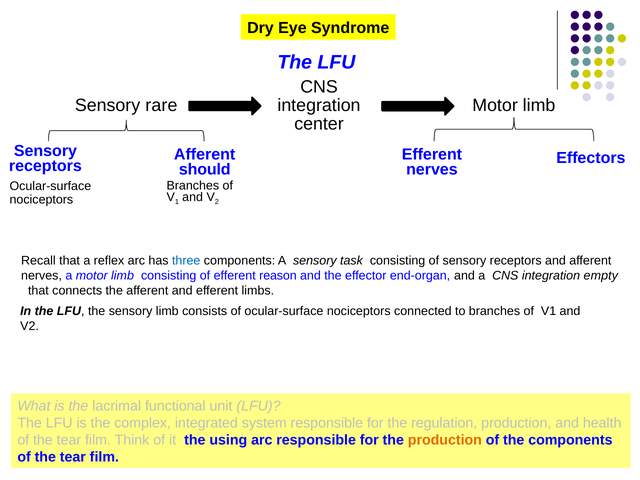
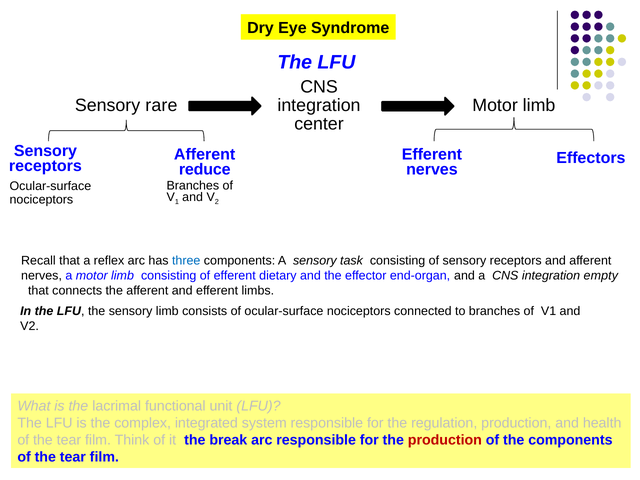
should: should -> reduce
reason: reason -> dietary
using: using -> break
production at (445, 440) colour: orange -> red
